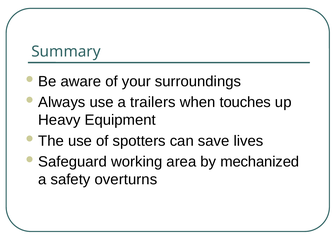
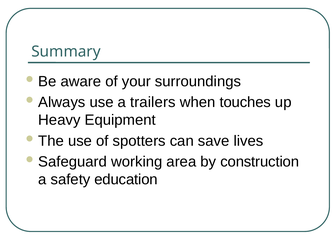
mechanized: mechanized -> construction
overturns: overturns -> education
